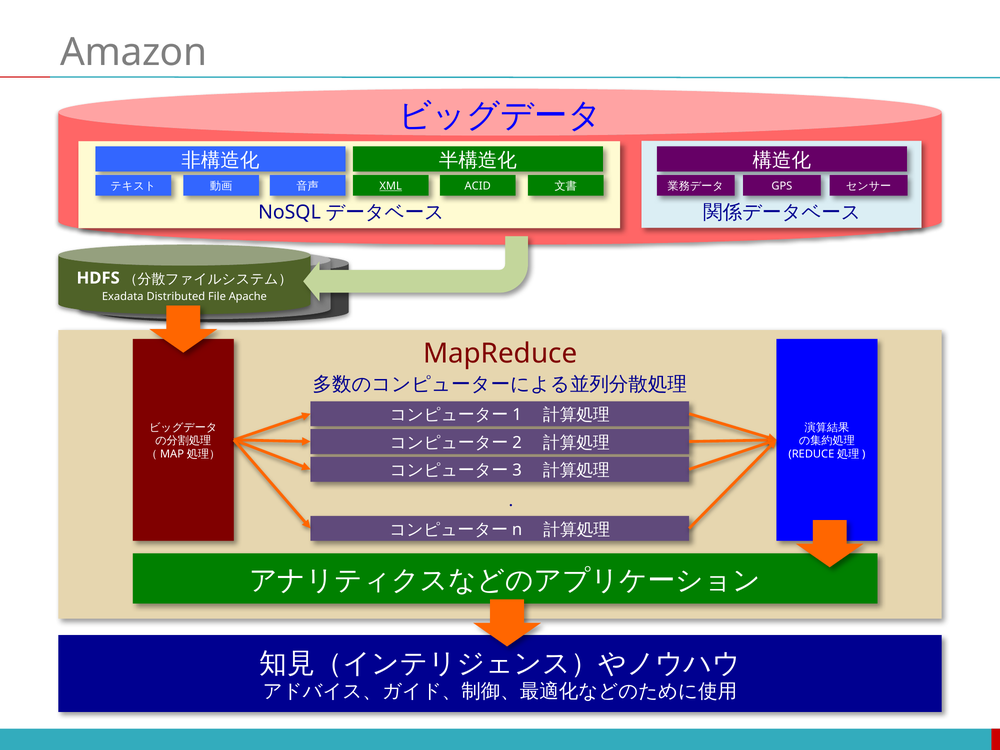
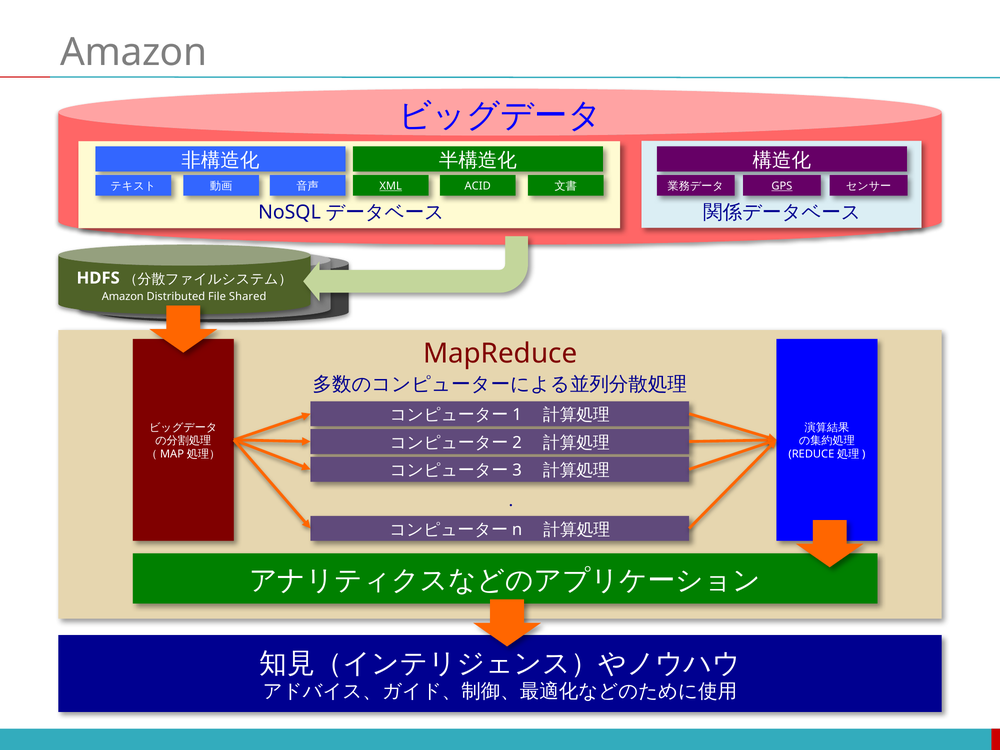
GPS underline: none -> present
Exadata at (123, 297): Exadata -> Amazon
Apache: Apache -> Shared
